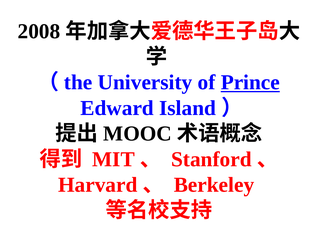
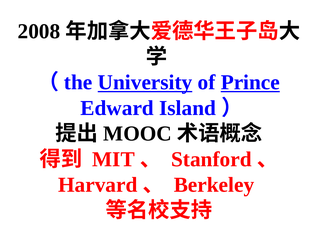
University underline: none -> present
